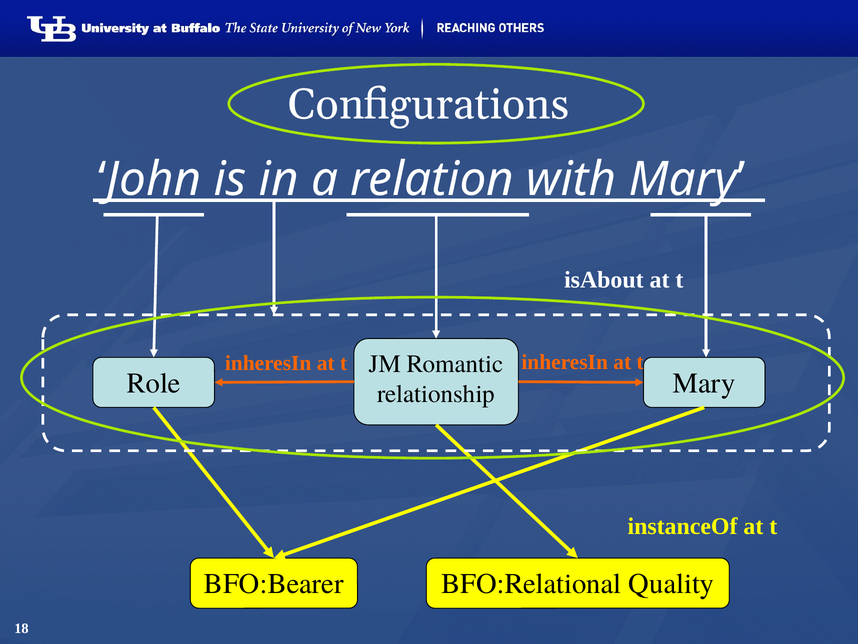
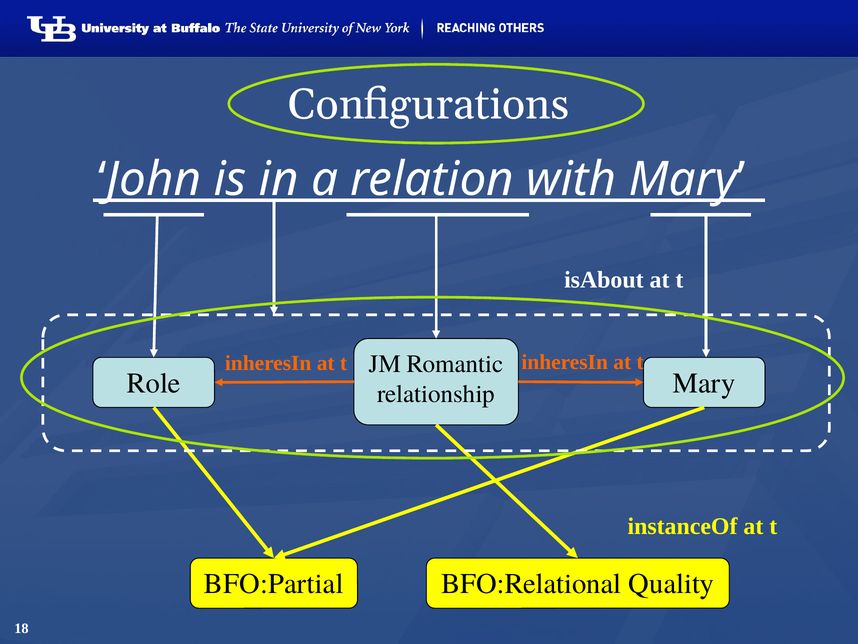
BFO:Bearer: BFO:Bearer -> BFO:Partial
